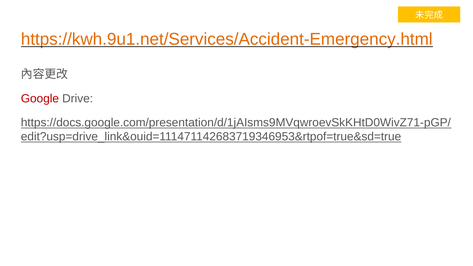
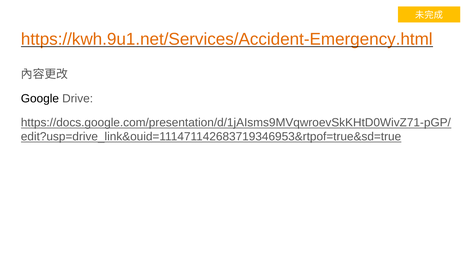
Google colour: red -> black
